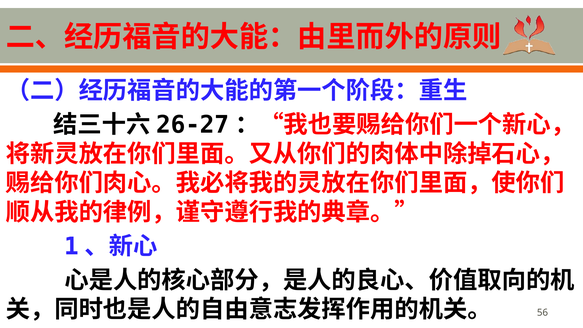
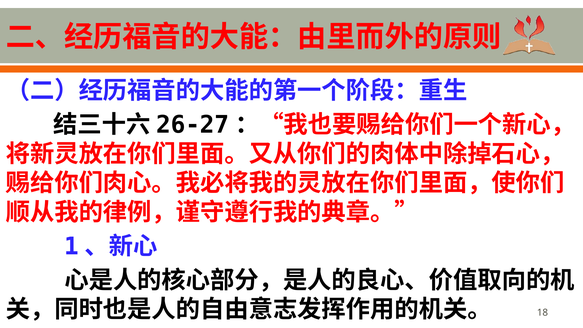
56: 56 -> 18
